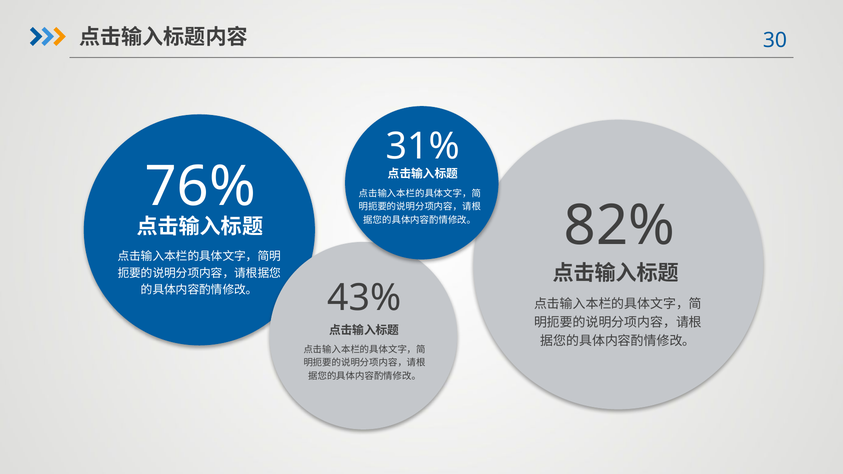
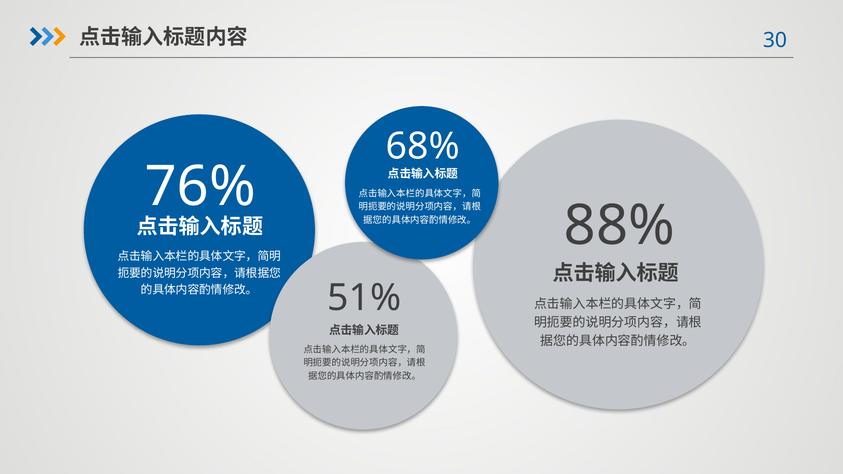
31%: 31% -> 68%
82%: 82% -> 88%
43%: 43% -> 51%
